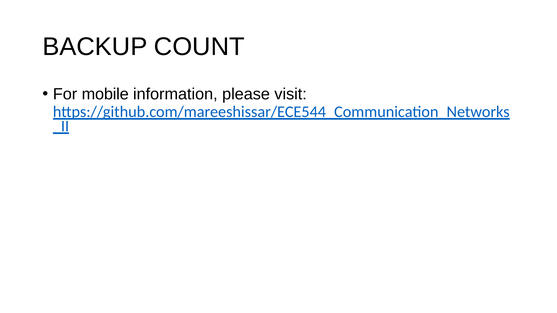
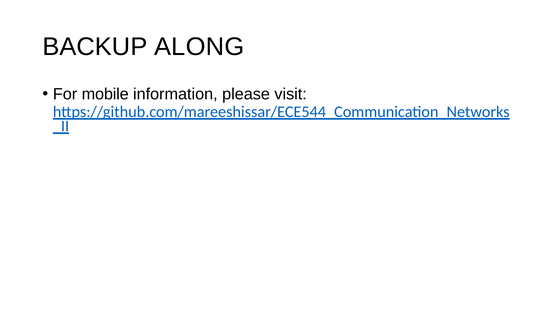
COUNT: COUNT -> ALONG
